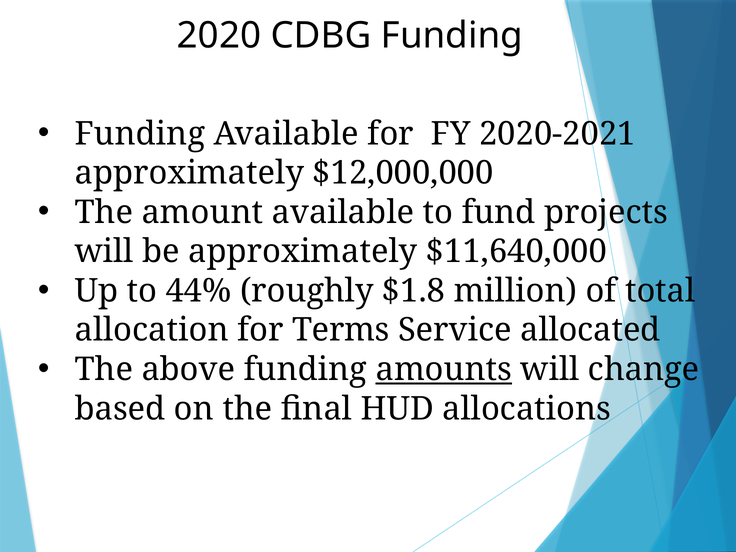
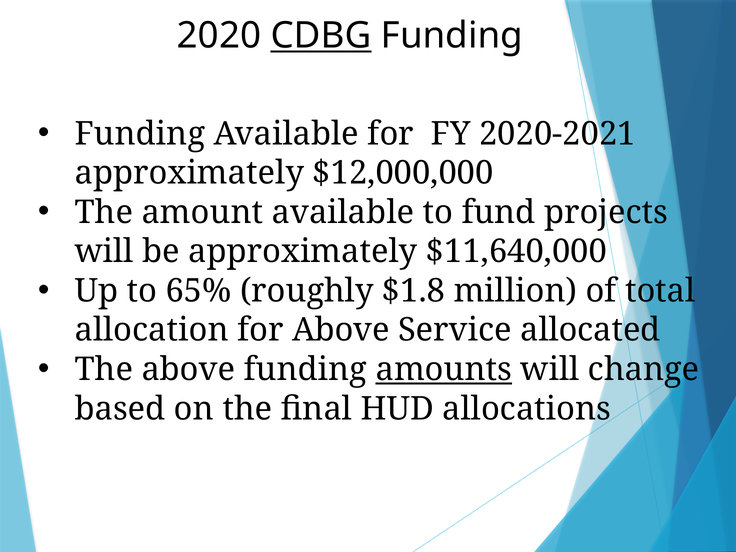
CDBG underline: none -> present
44%: 44% -> 65%
for Terms: Terms -> Above
